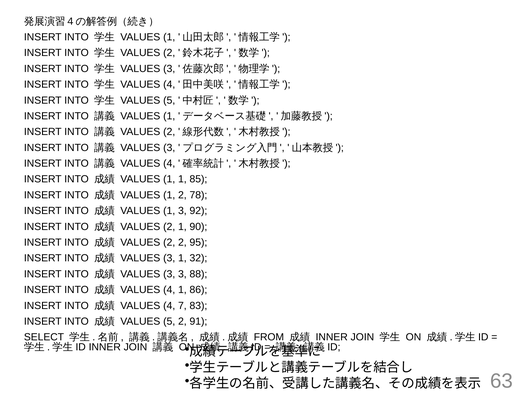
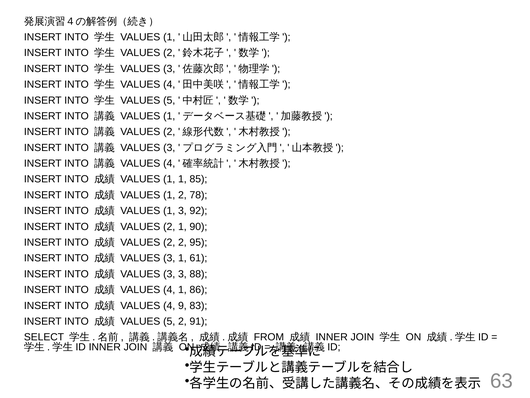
32: 32 -> 61
7: 7 -> 9
